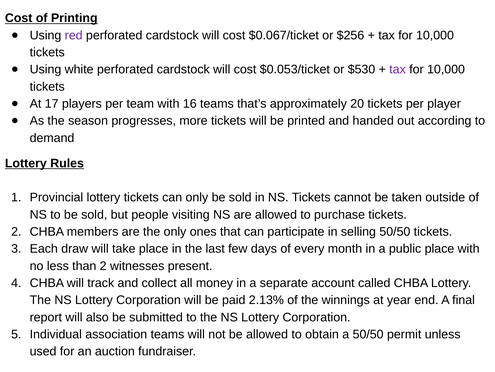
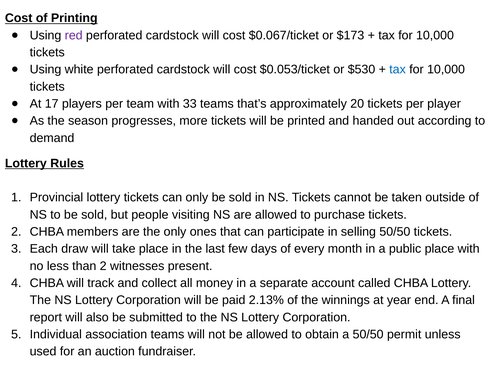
$256: $256 -> $173
tax at (398, 69) colour: purple -> blue
16: 16 -> 33
